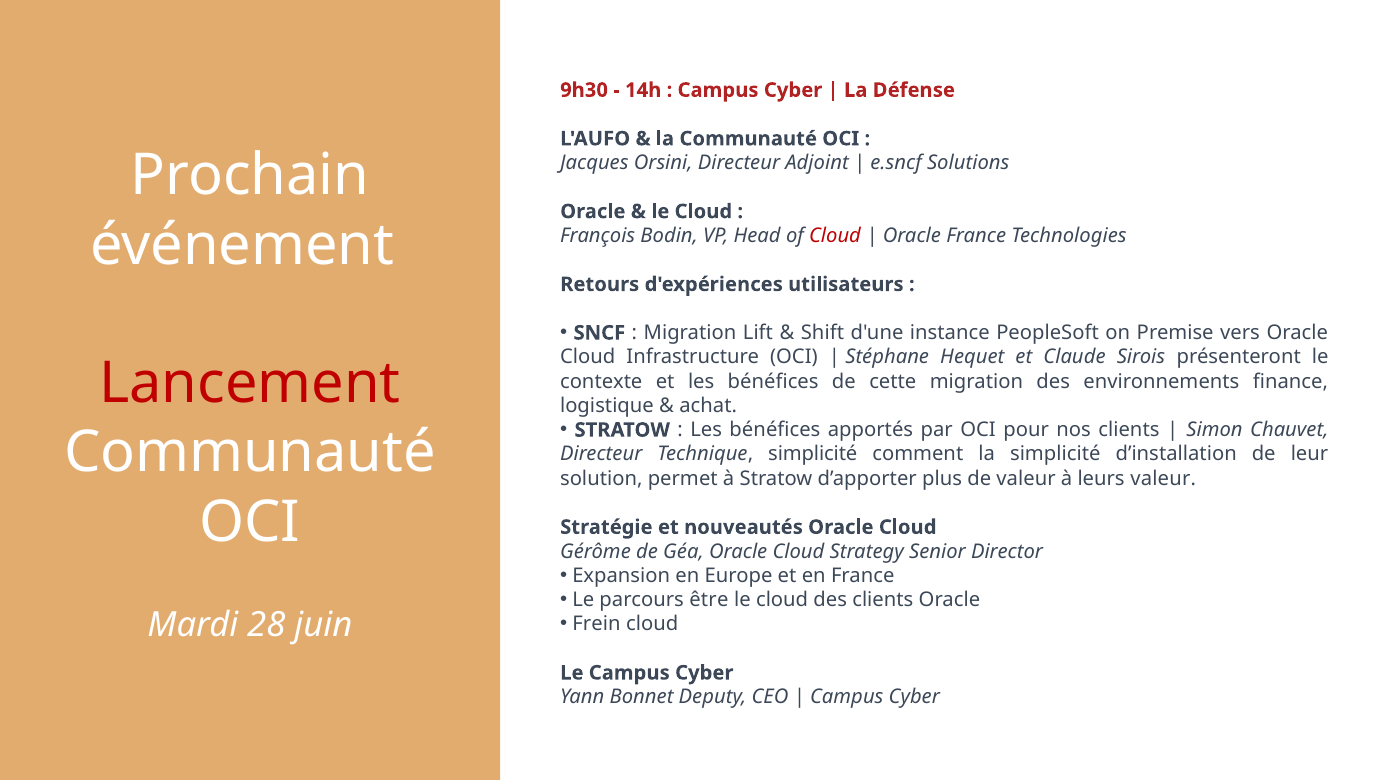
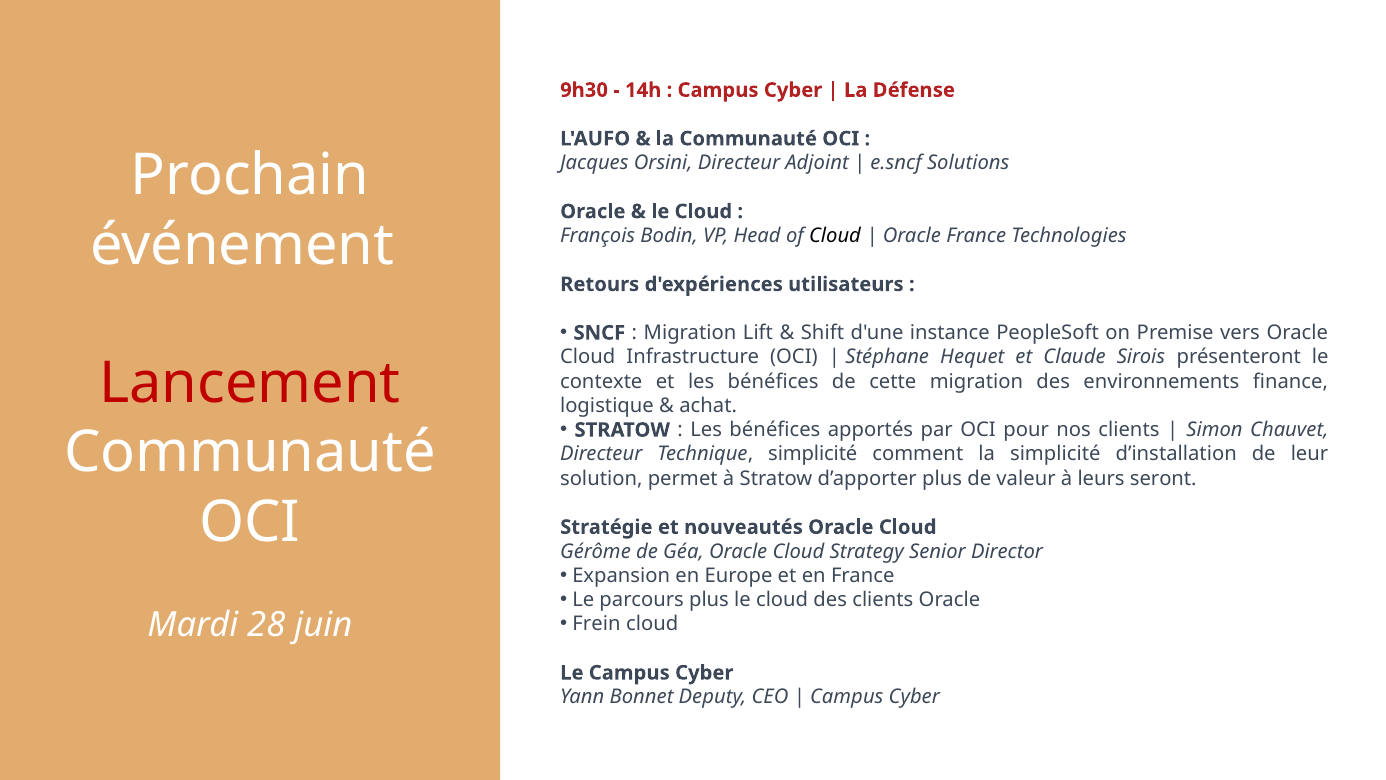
Cloud at (835, 236) colour: red -> black
leurs valeur: valeur -> seront
parcours être: être -> plus
